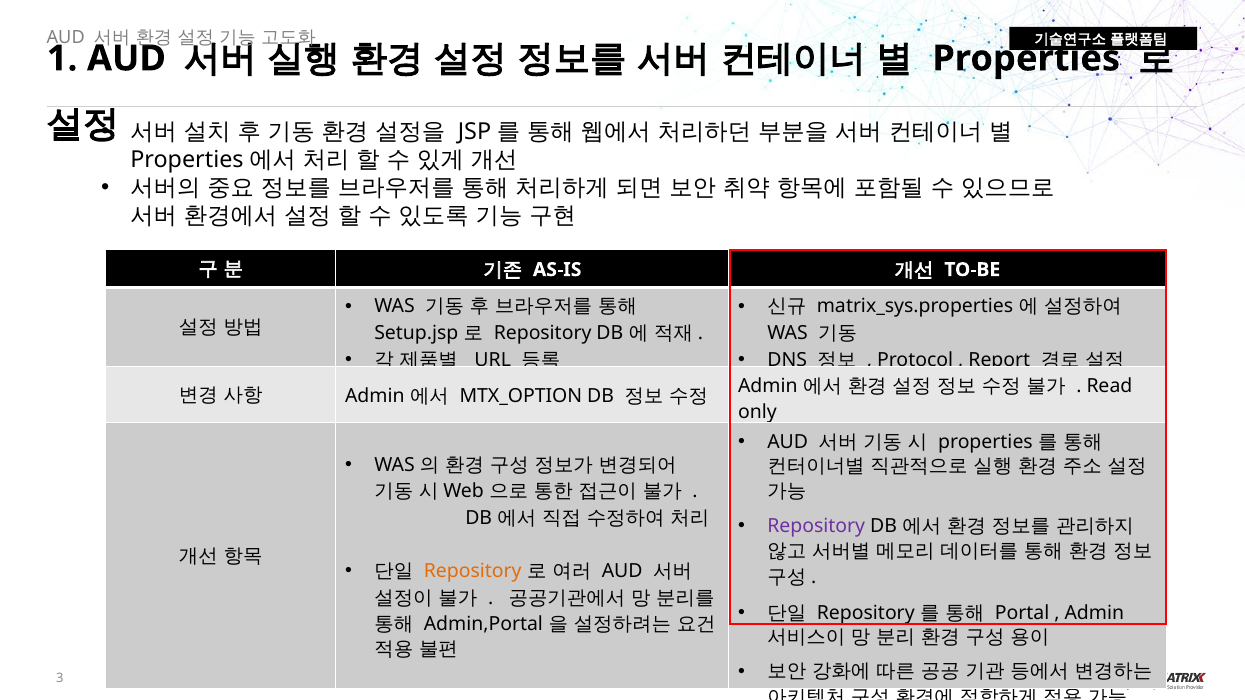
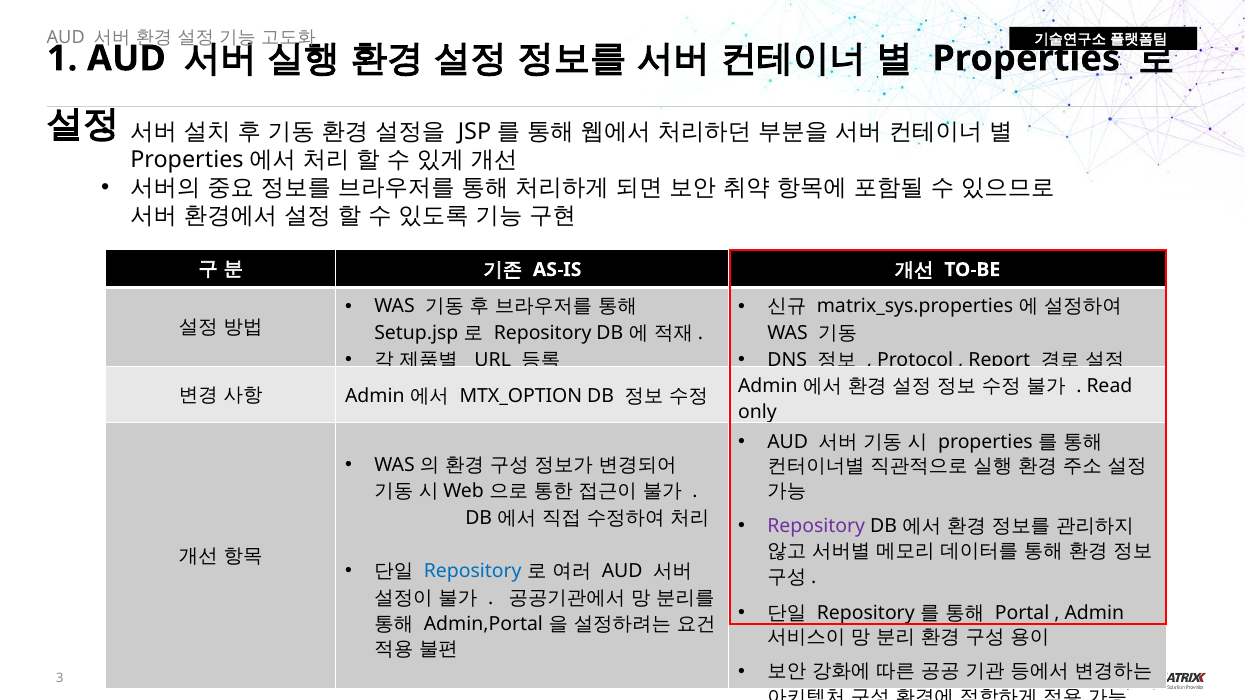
Repository at (473, 572) colour: orange -> blue
